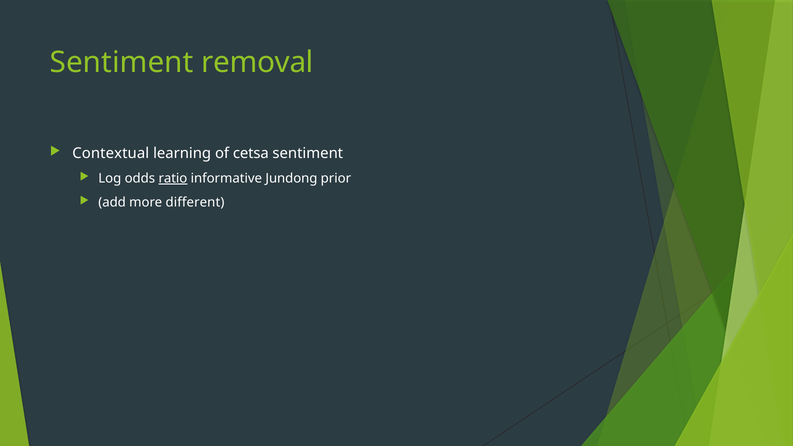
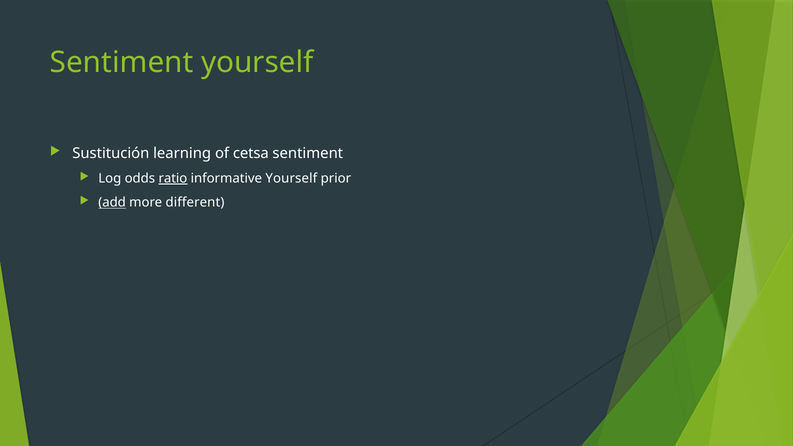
Sentiment removal: removal -> yourself
Contextual: Contextual -> Sustitución
informative Jundong: Jundong -> Yourself
add underline: none -> present
